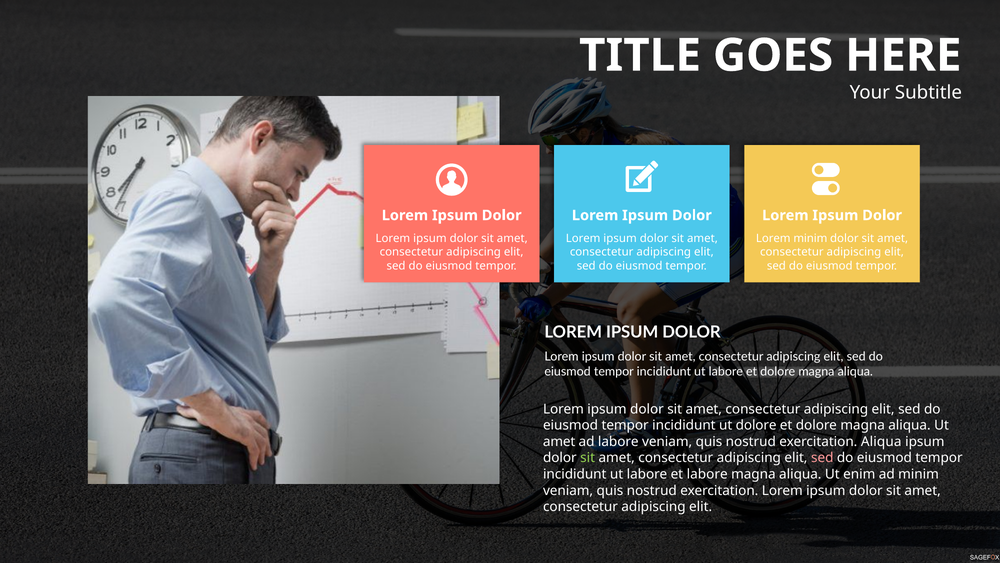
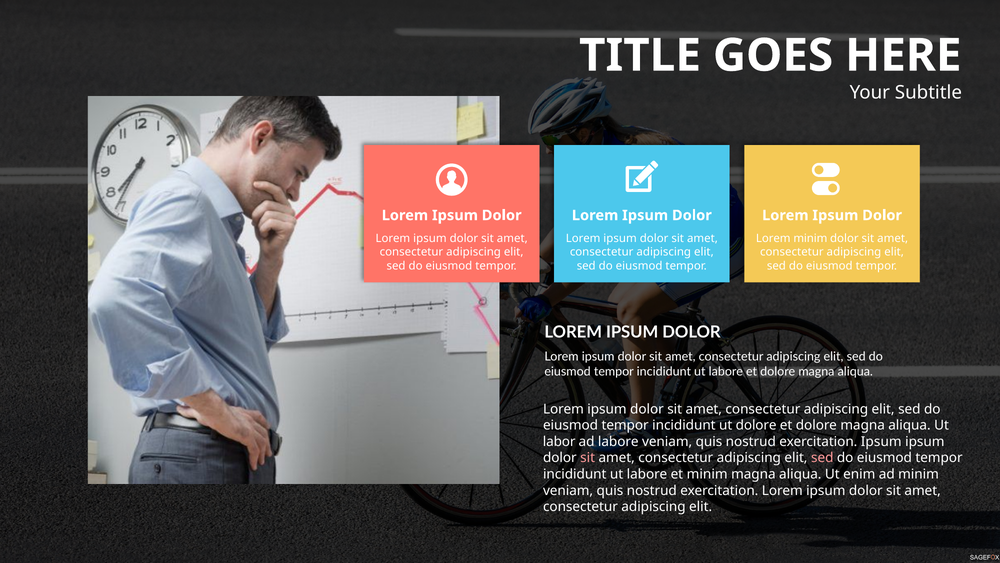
amet at (559, 441): amet -> labor
exercitation Aliqua: Aliqua -> Ipsum
sit at (588, 458) colour: light green -> pink
et labore: labore -> minim
